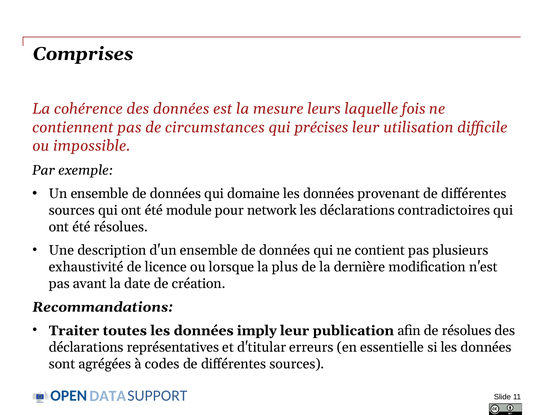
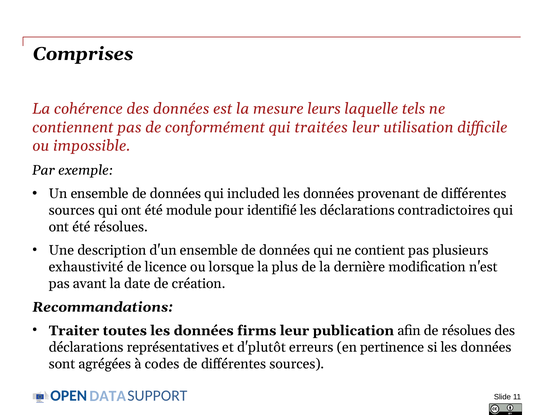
fois: fois -> tels
circumstances: circumstances -> conformément
précises: précises -> traitées
domaine: domaine -> included
network: network -> identifié
imply: imply -> firms
d'titular: d'titular -> d'plutôt
essentielle: essentielle -> pertinence
